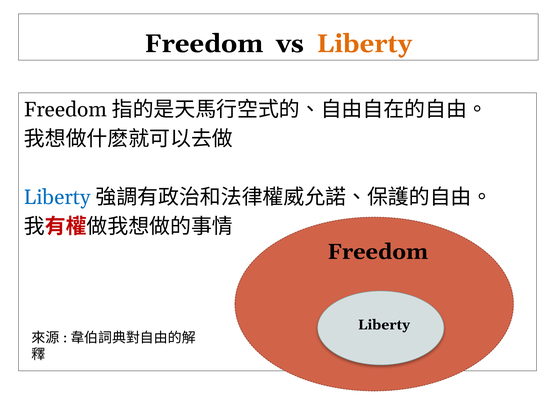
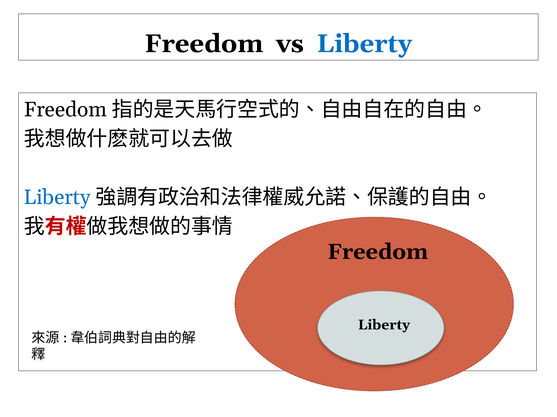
Liberty at (364, 44) colour: orange -> blue
